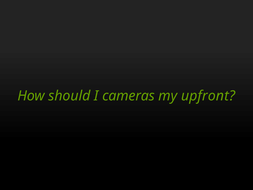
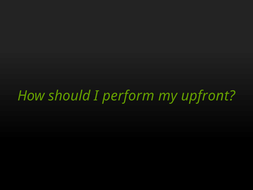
cameras: cameras -> perform
